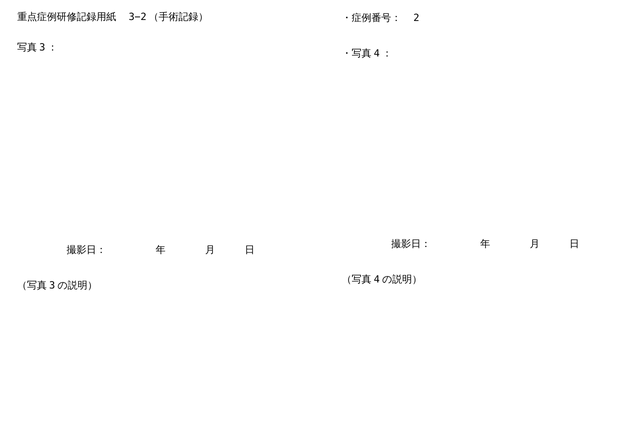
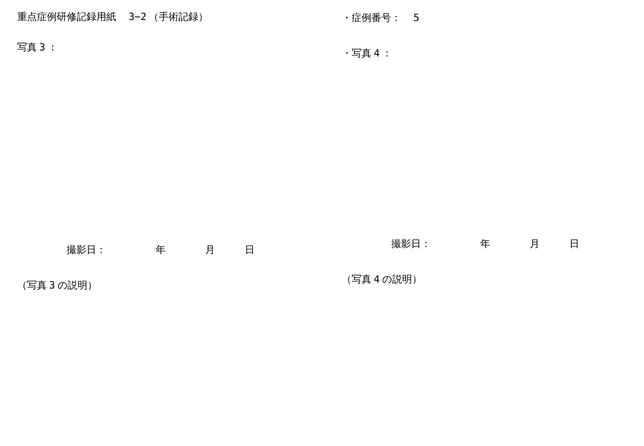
2: 2 -> 5
